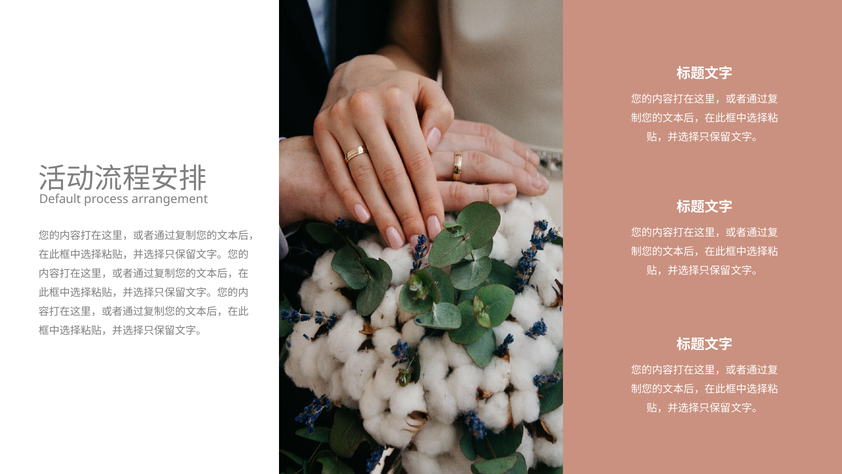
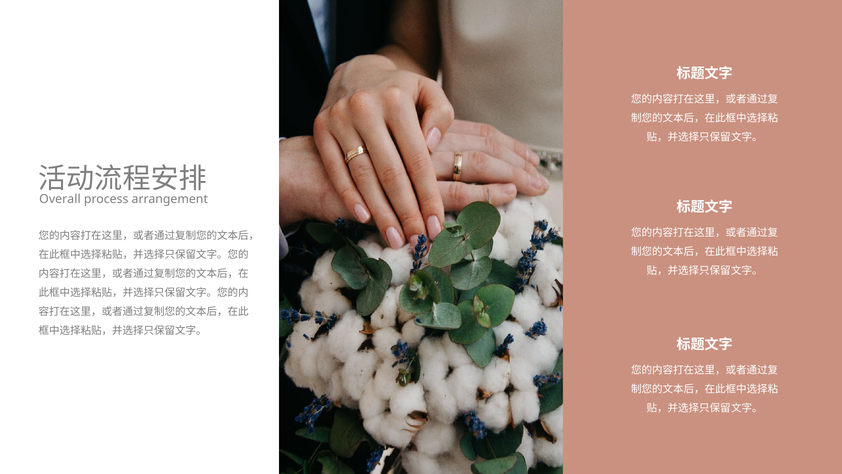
Default: Default -> Overall
